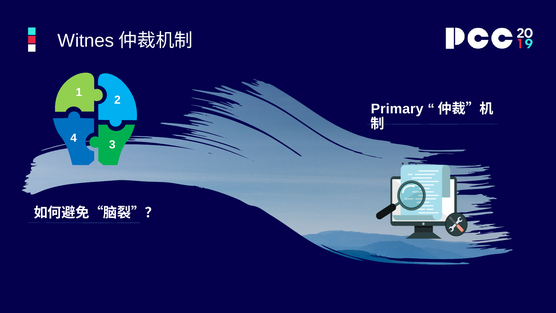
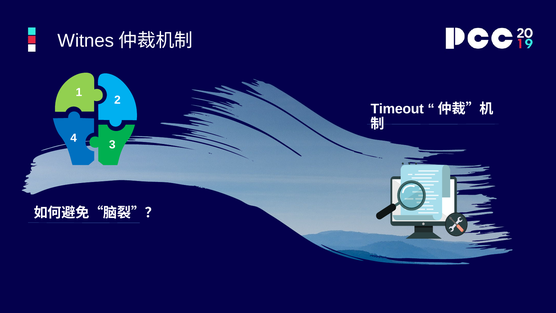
Primary: Primary -> Timeout
